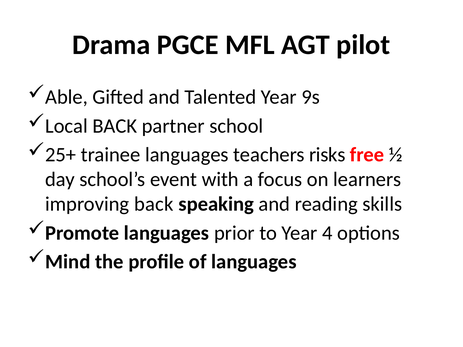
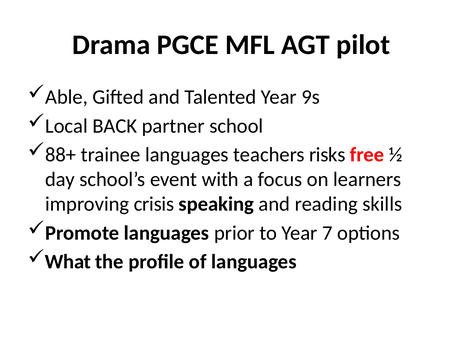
25+: 25+ -> 88+
improving back: back -> crisis
4: 4 -> 7
Mind: Mind -> What
